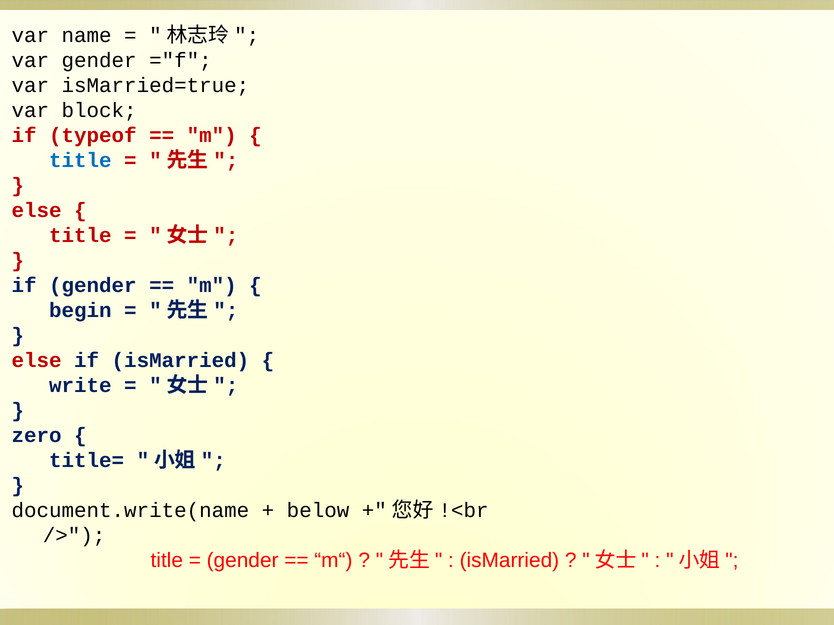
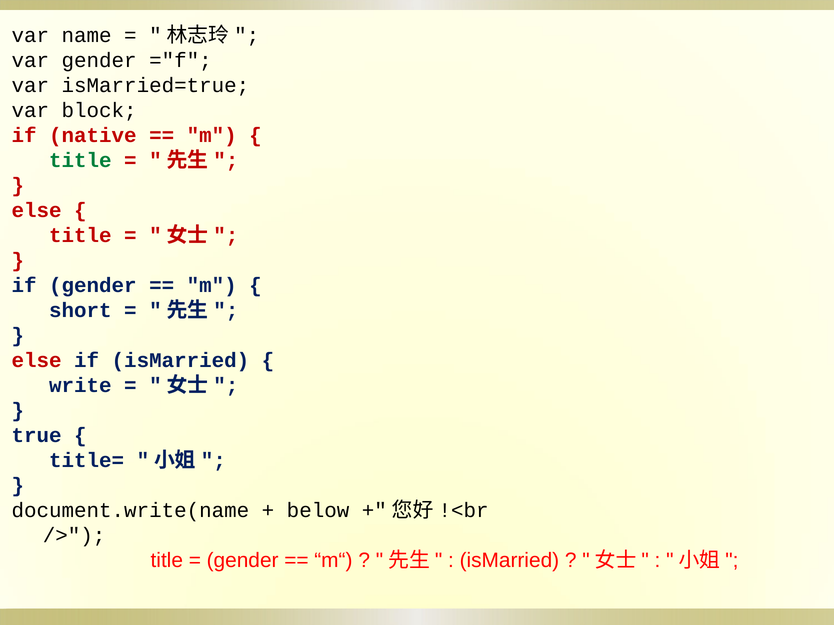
typeof: typeof -> native
title at (80, 160) colour: blue -> green
begin: begin -> short
zero: zero -> true
